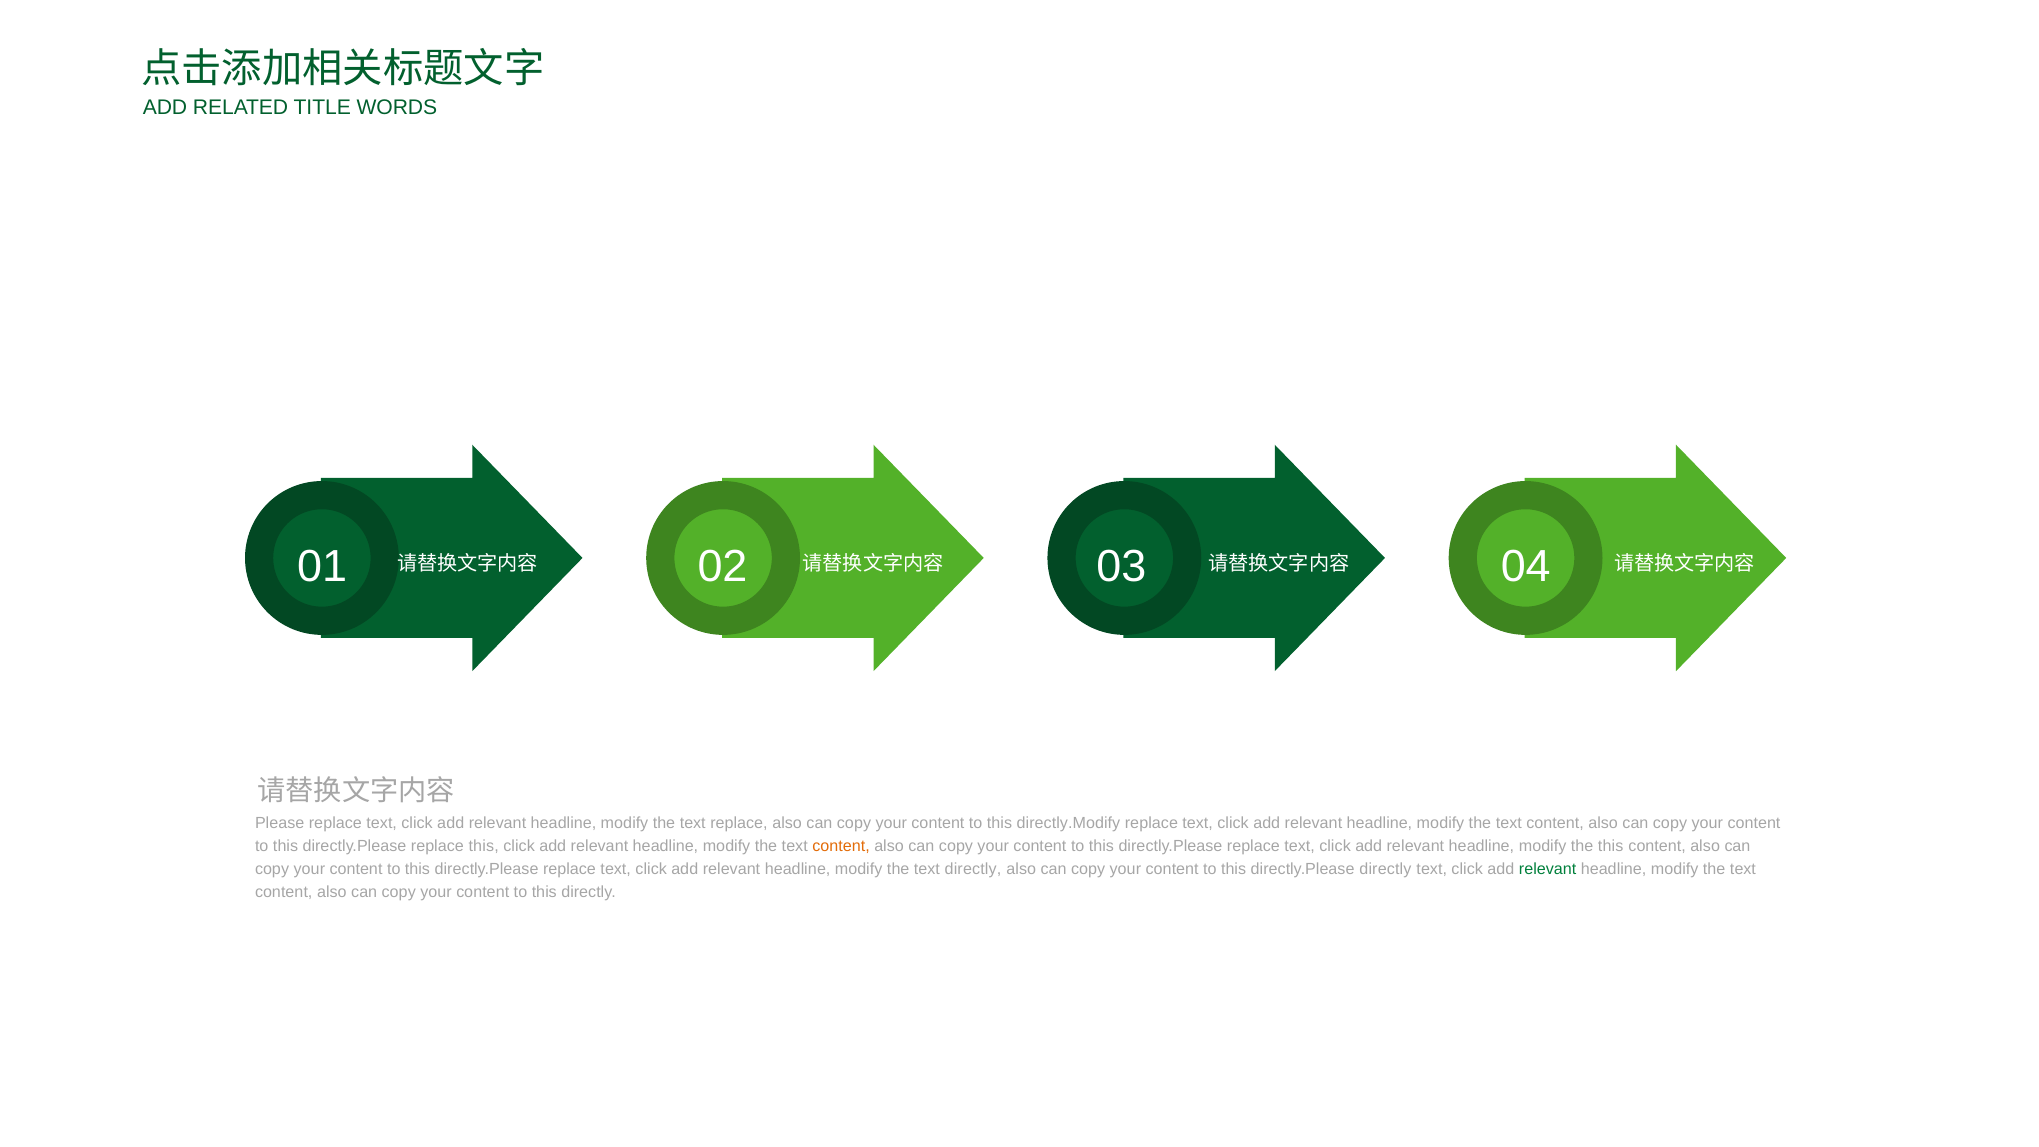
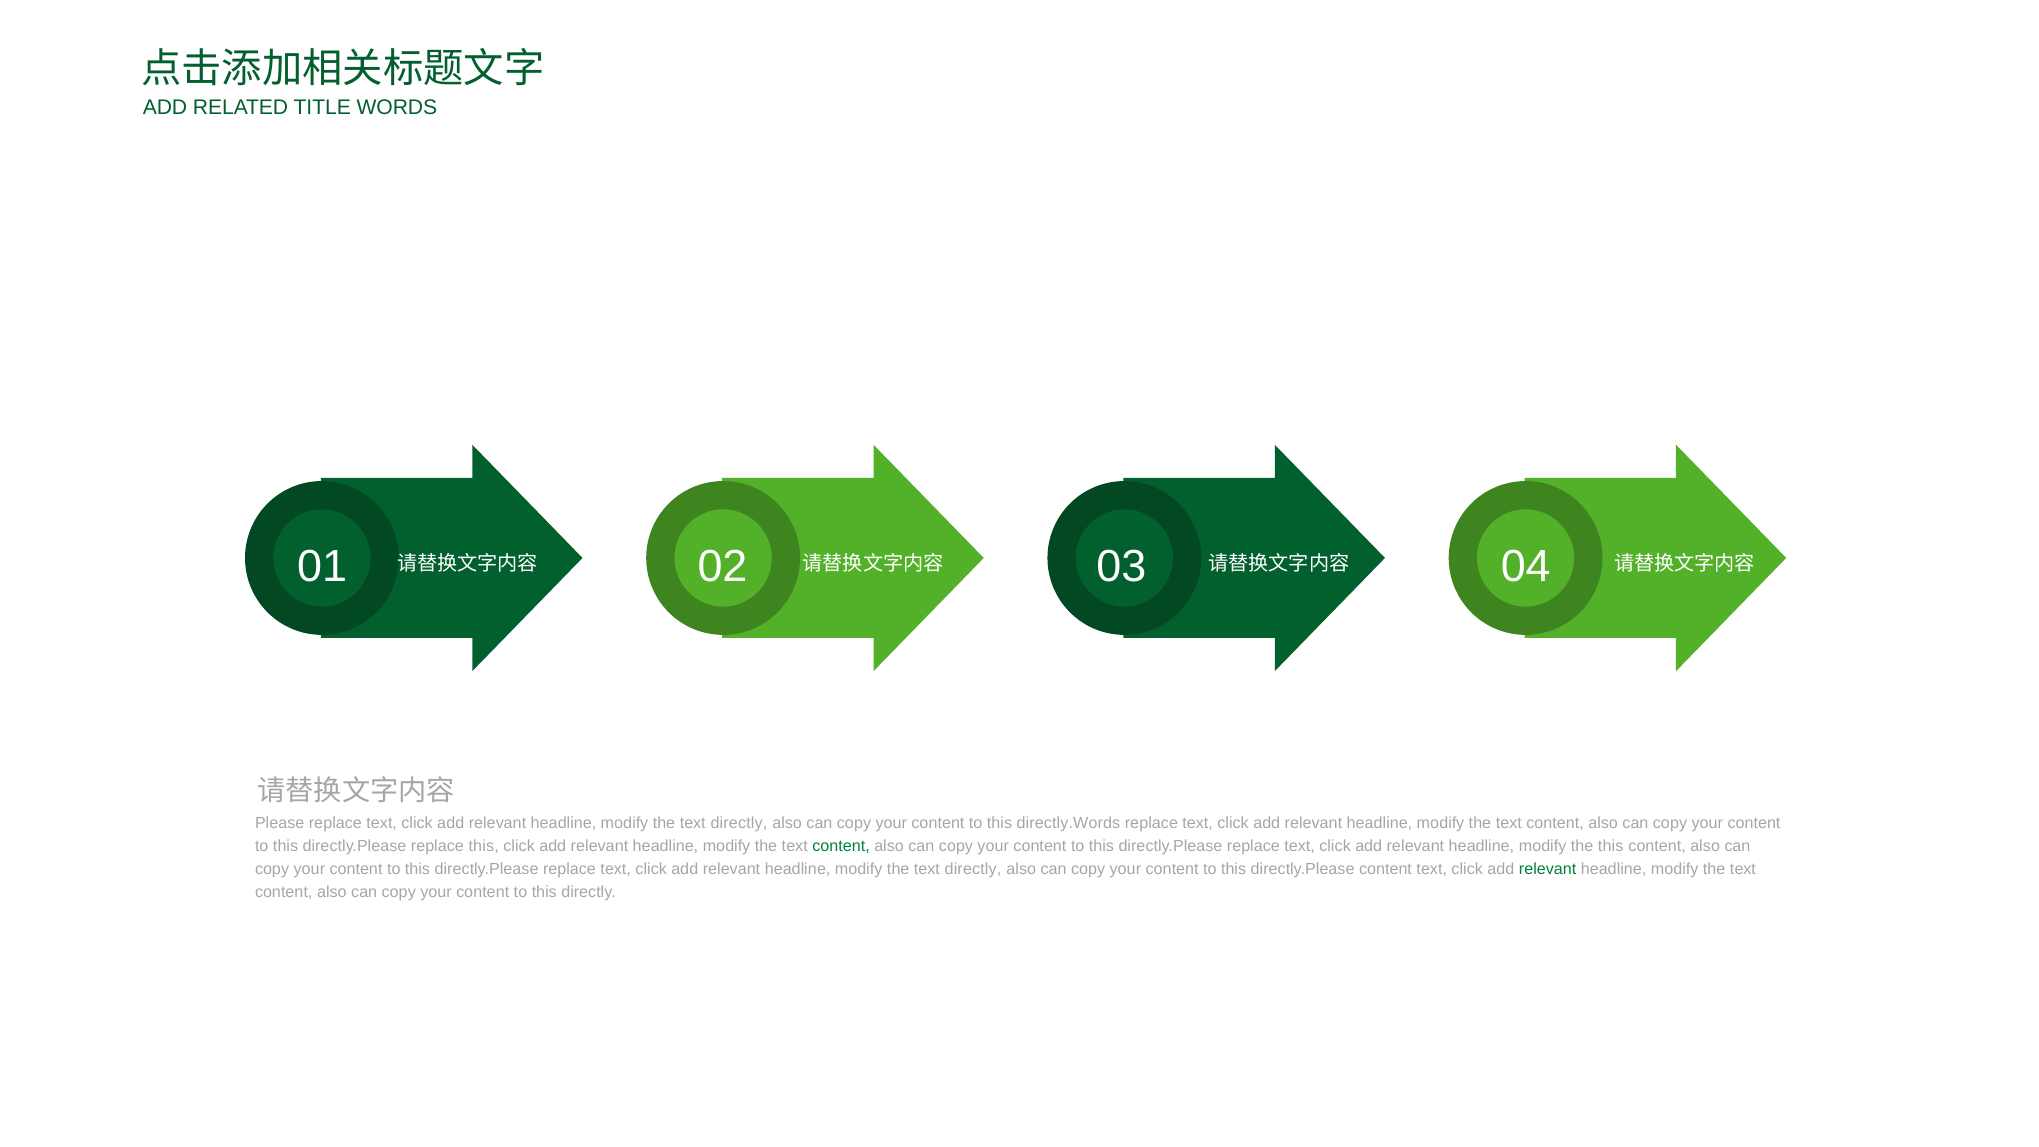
replace at (739, 823): replace -> directly
directly.Modify: directly.Modify -> directly.Words
content at (841, 846) colour: orange -> green
directly.Please directly: directly -> content
